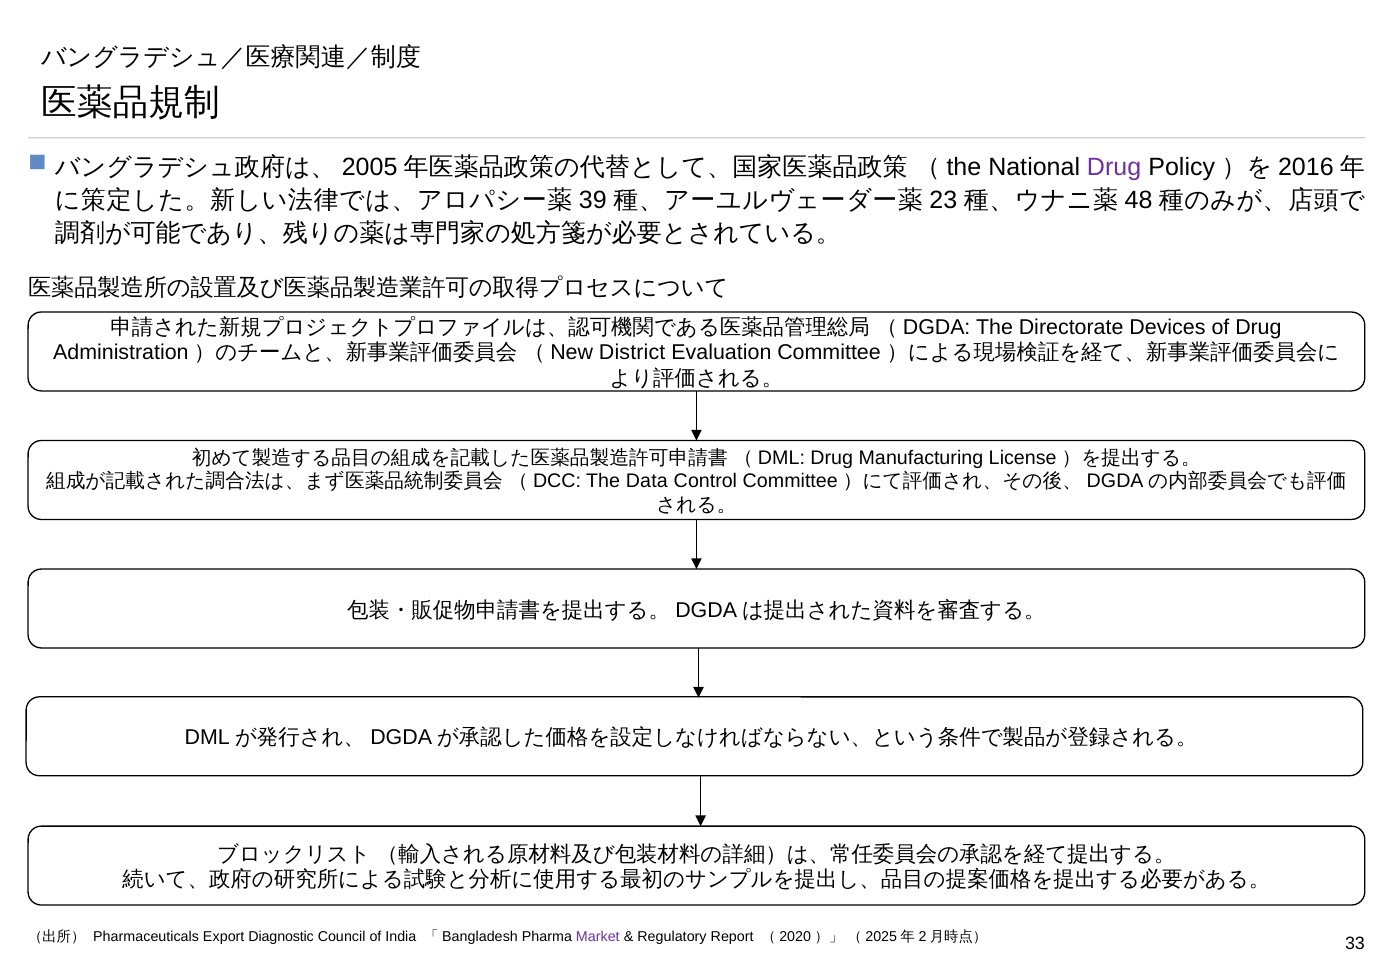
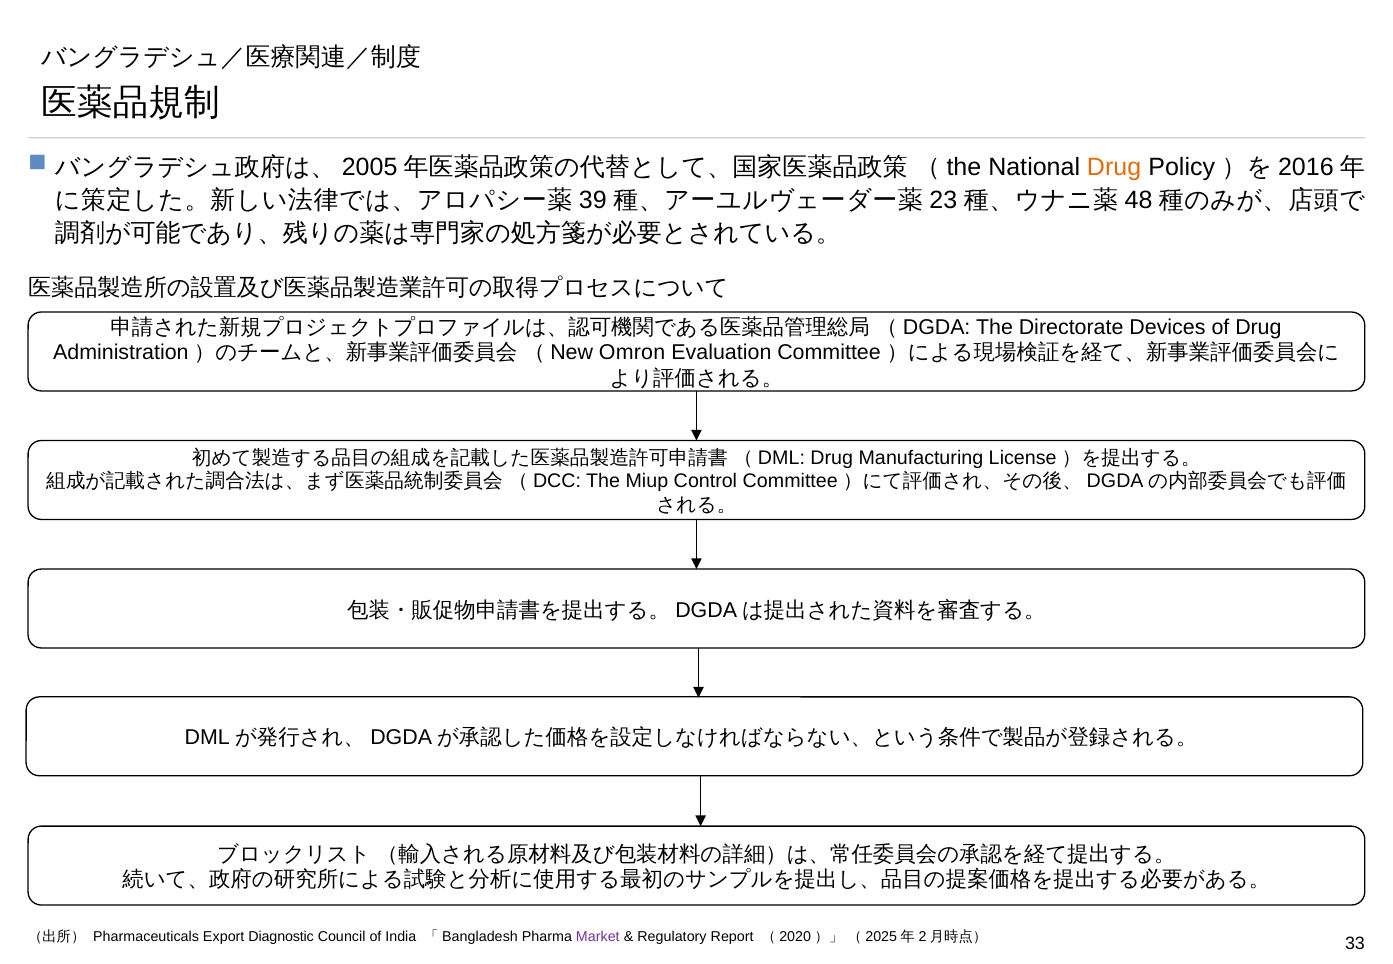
Drug at (1114, 168) colour: purple -> orange
District: District -> Omron
Data: Data -> Miup
